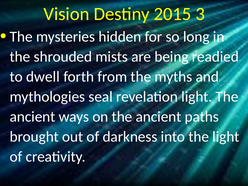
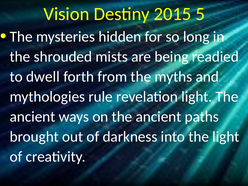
3: 3 -> 5
seal: seal -> rule
